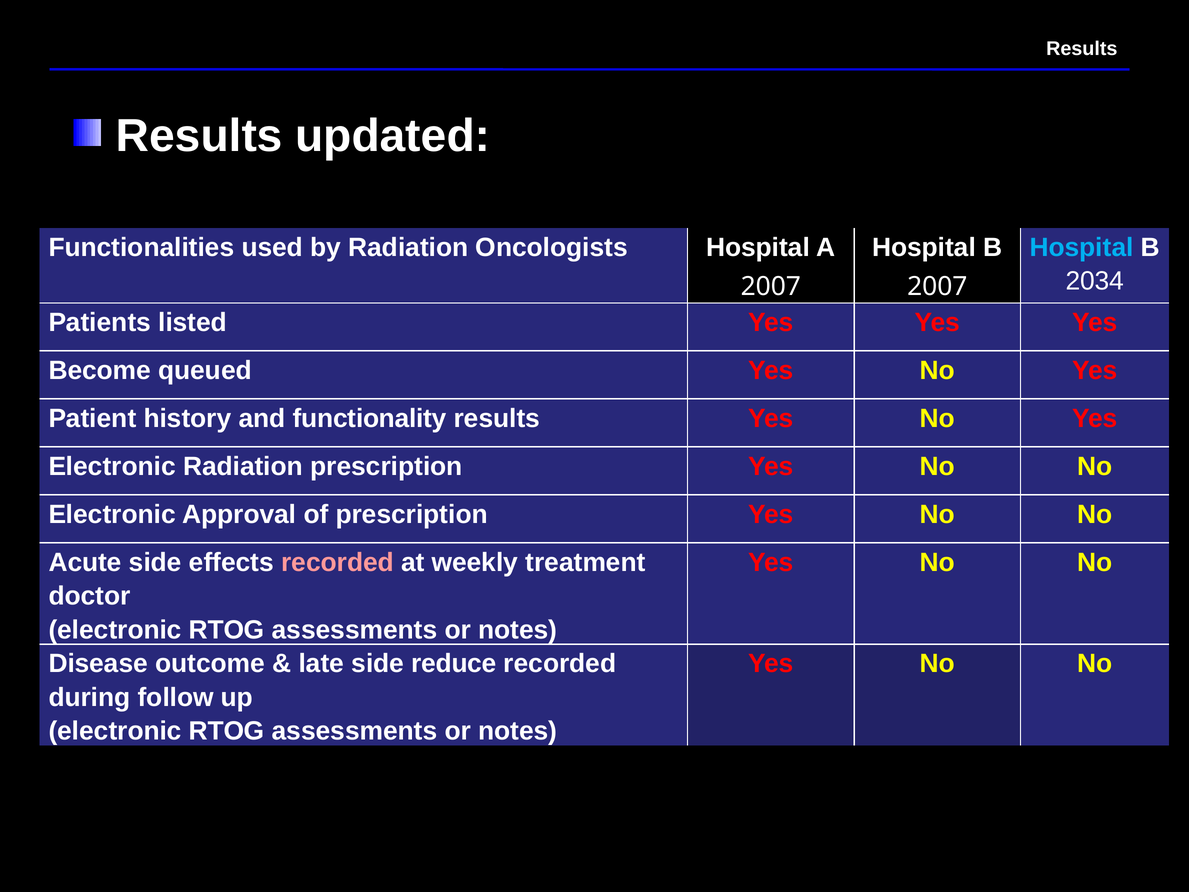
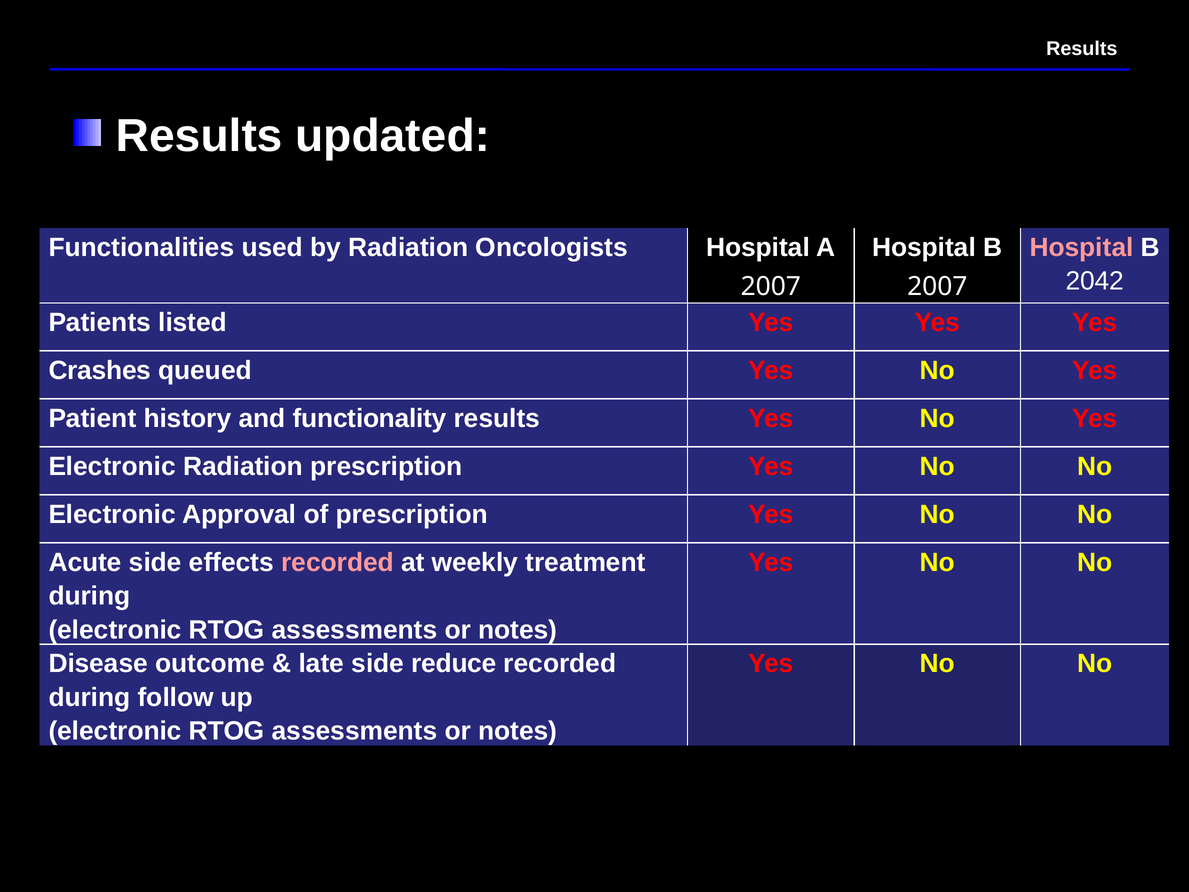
Hospital at (1082, 247) colour: light blue -> pink
2034: 2034 -> 2042
Become: Become -> Crashes
doctor at (90, 596): doctor -> during
